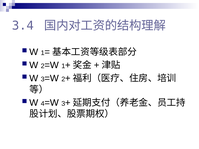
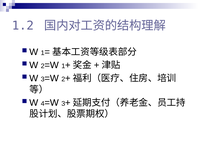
3.4: 3.4 -> 1.2
